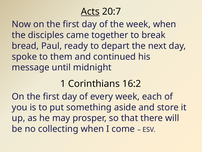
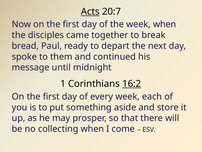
16:2 underline: none -> present
